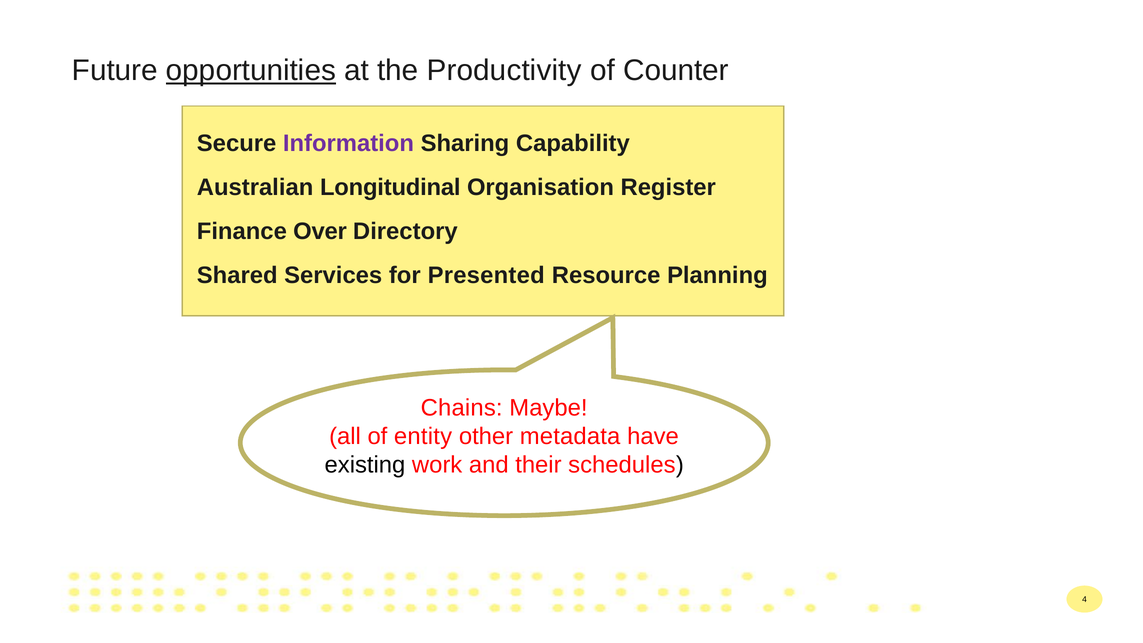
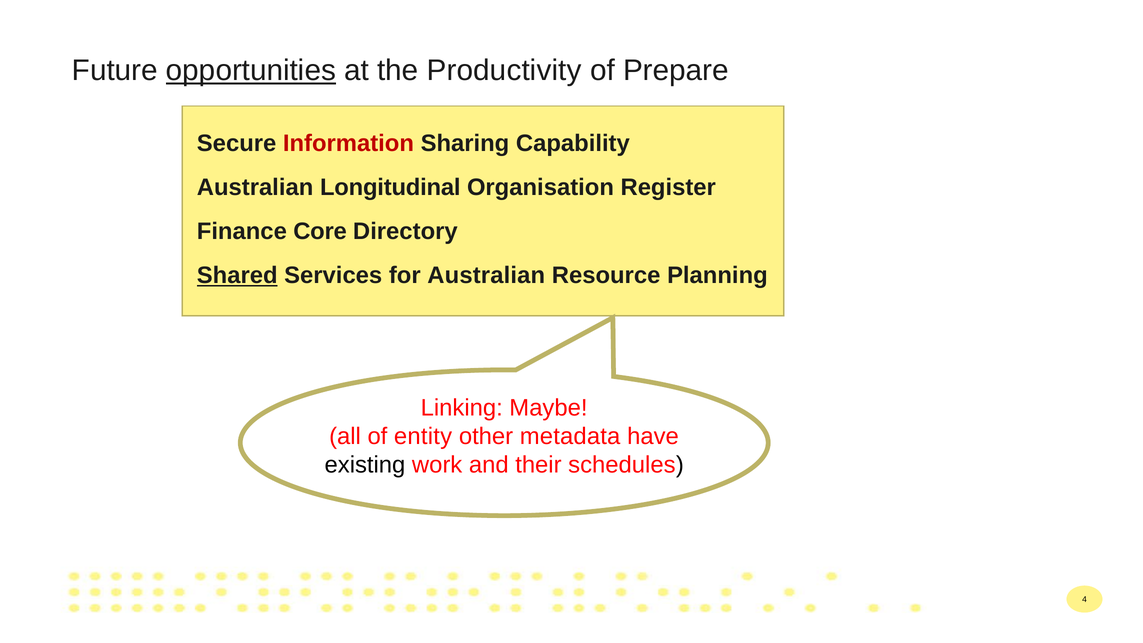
Counter: Counter -> Prepare
Information colour: purple -> red
Over: Over -> Core
Shared underline: none -> present
for Presented: Presented -> Australian
Chains: Chains -> Linking
